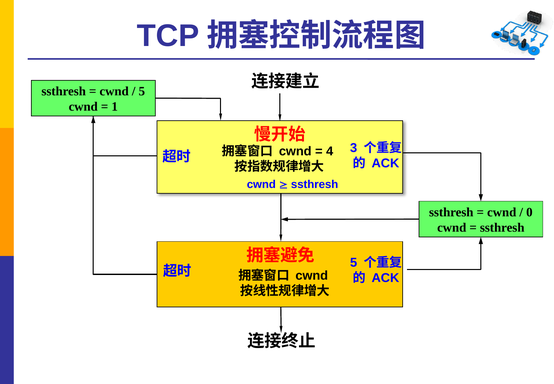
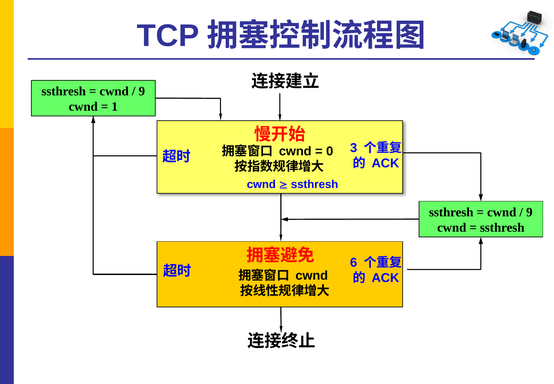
5 at (142, 91): 5 -> 9
4: 4 -> 0
0 at (529, 212): 0 -> 9
5 at (354, 262): 5 -> 6
